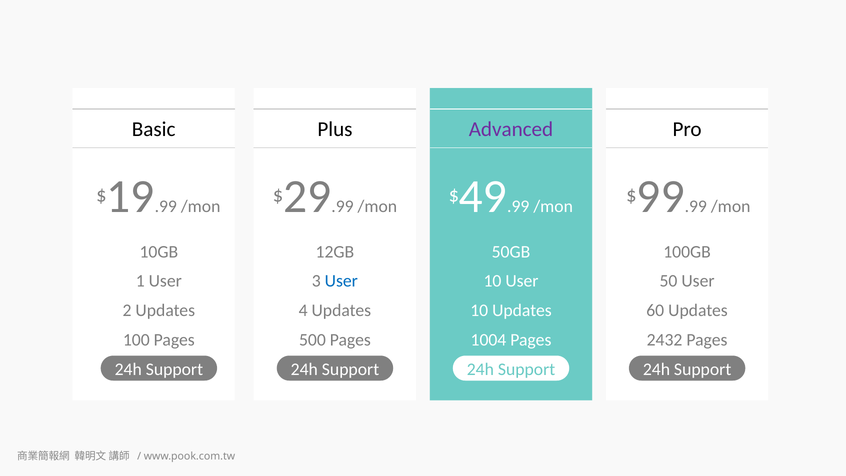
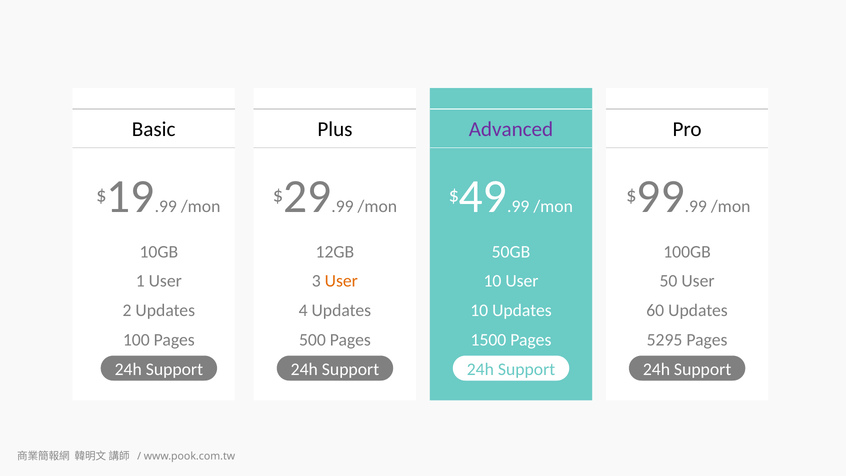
User at (341, 281) colour: blue -> orange
1004: 1004 -> 1500
2432: 2432 -> 5295
